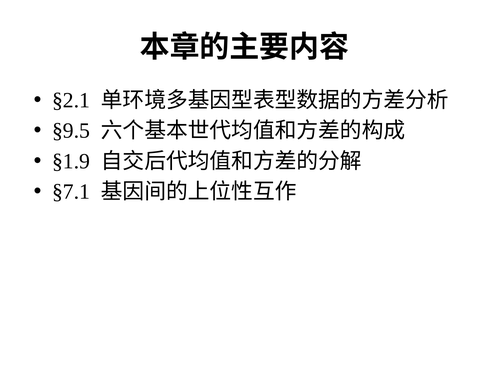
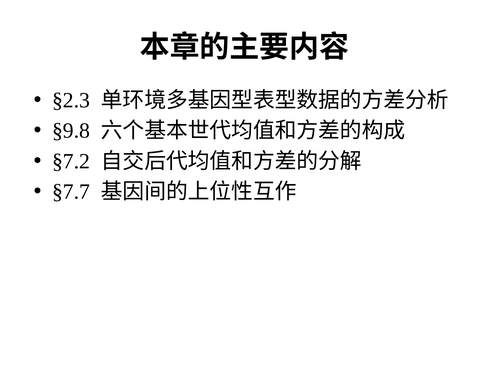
§2.1: §2.1 -> §2.3
§9.5: §9.5 -> §9.8
§1.9: §1.9 -> §7.2
§7.1: §7.1 -> §7.7
